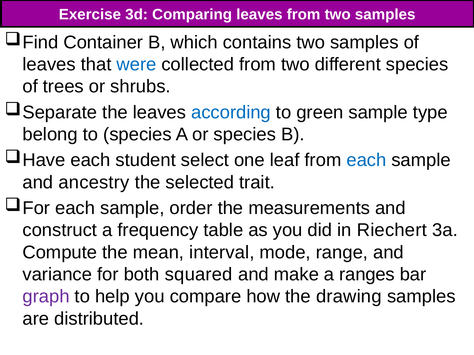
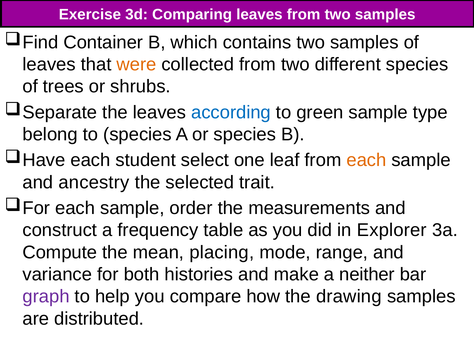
were colour: blue -> orange
each at (366, 160) colour: blue -> orange
Riechert: Riechert -> Explorer
interval: interval -> placing
squared: squared -> histories
ranges: ranges -> neither
